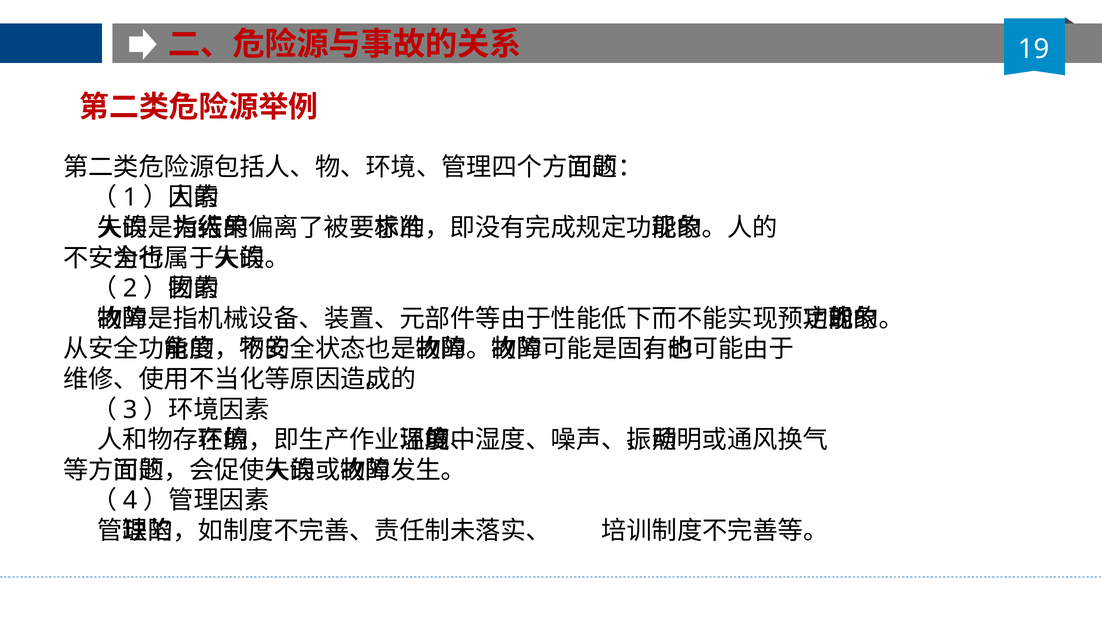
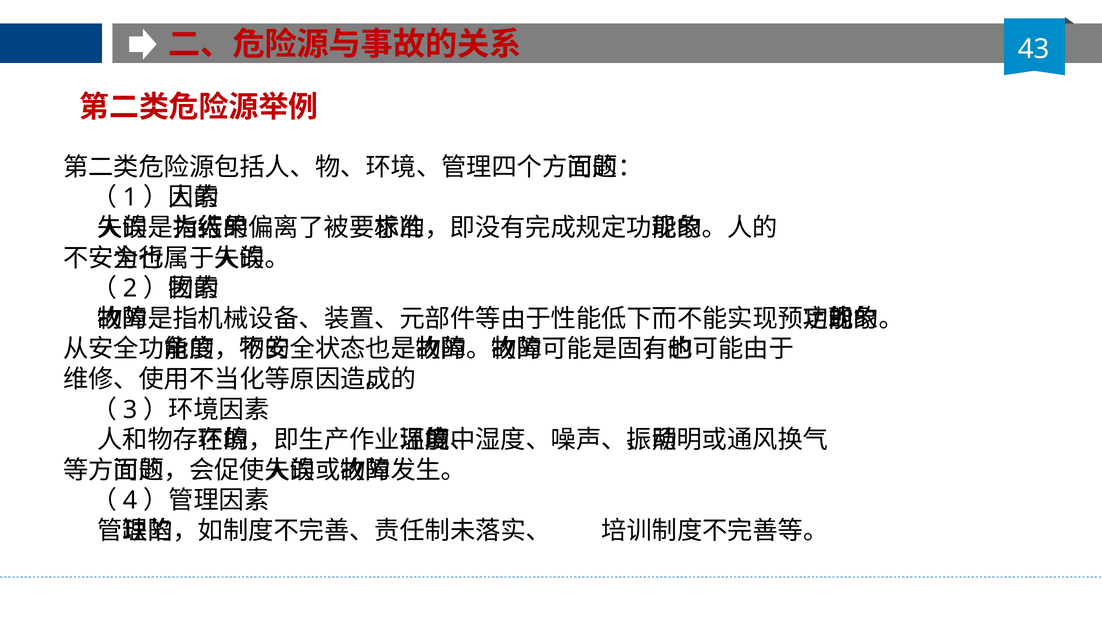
19: 19 -> 43
